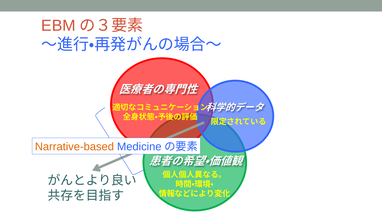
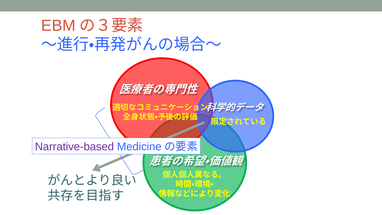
Narrative-based colour: orange -> purple
